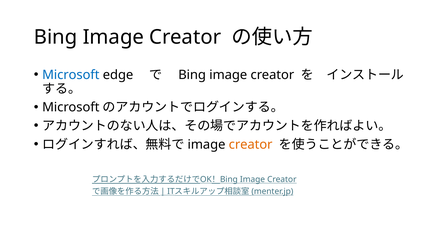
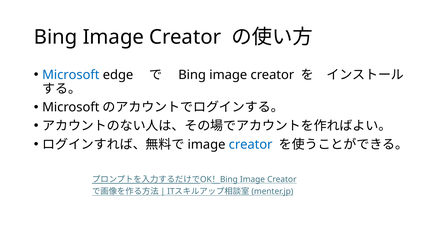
creator at (251, 145) colour: orange -> blue
